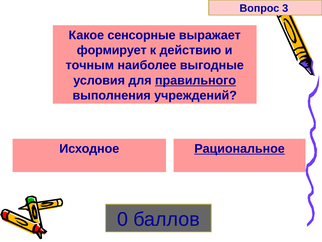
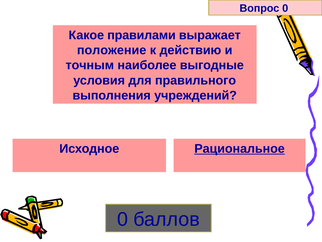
Вопрос 3: 3 -> 0
сенсорные: сенсорные -> правилами
формирует: формирует -> положение
правильного underline: present -> none
